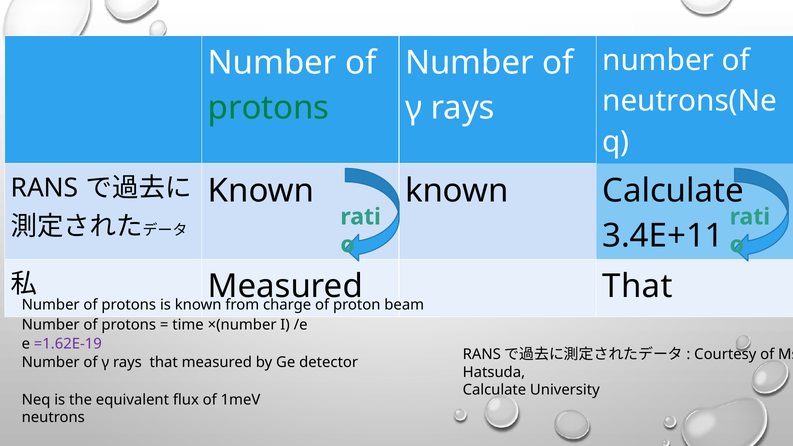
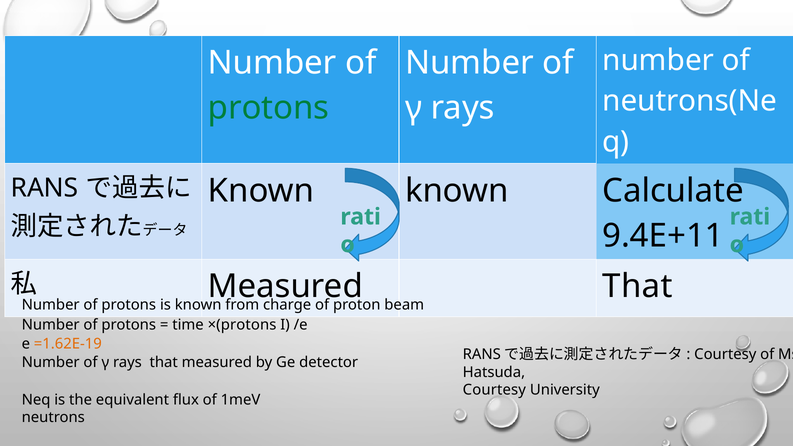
3.4E+11: 3.4E+11 -> 9.4E+11
×(number: ×(number -> ×(protons
=1.62E-19 colour: purple -> orange
Calculate at (494, 390): Calculate -> Courtesy
